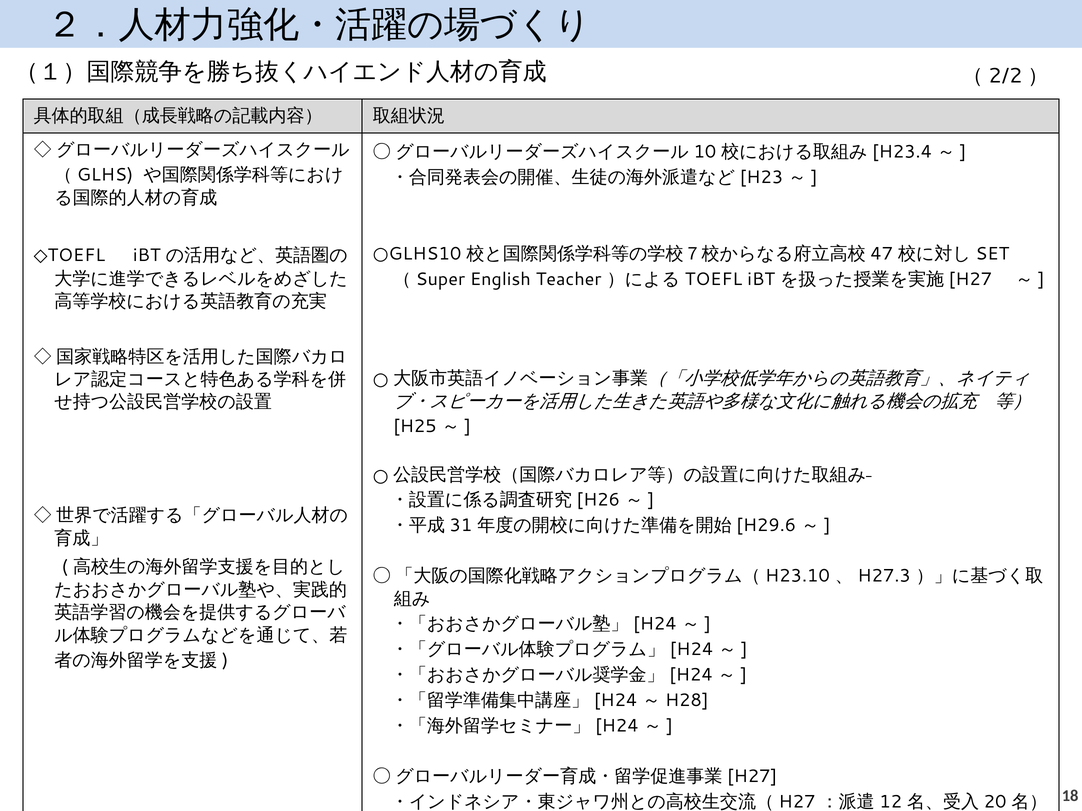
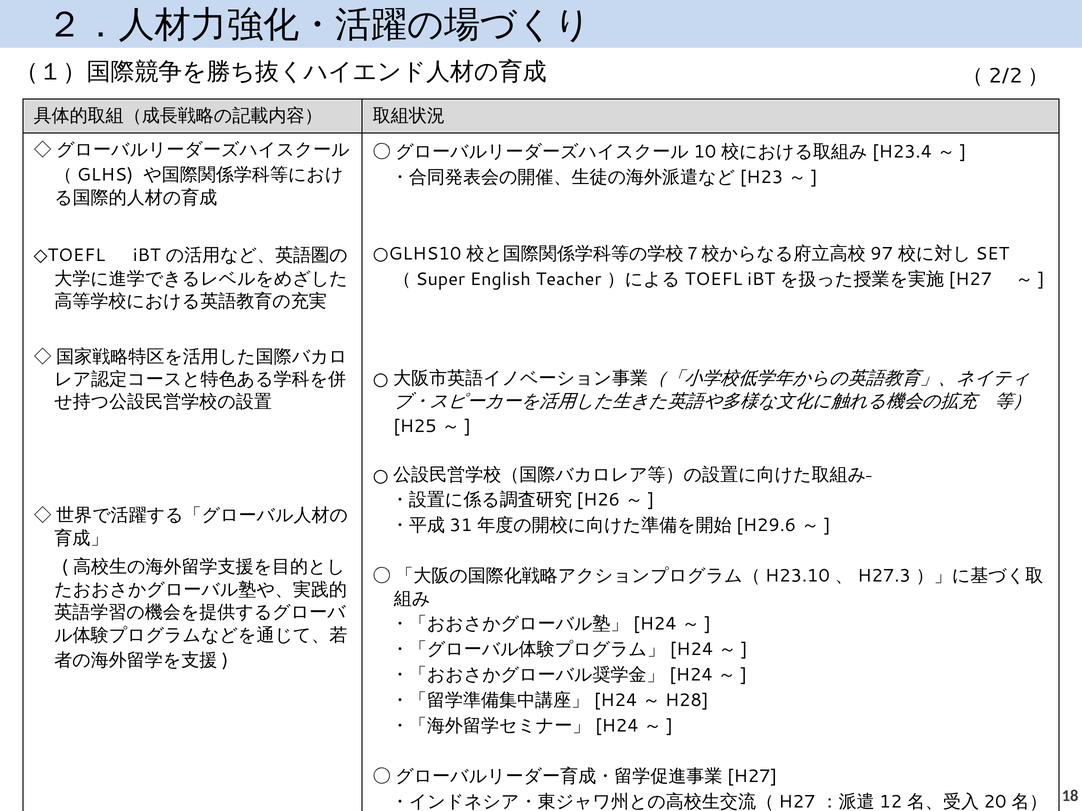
47: 47 -> 97
